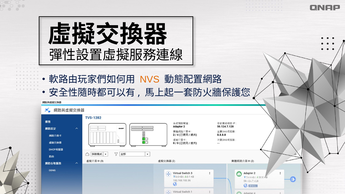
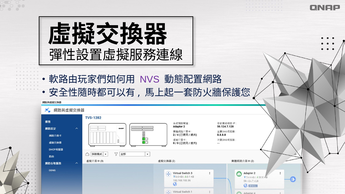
NVS colour: orange -> purple
